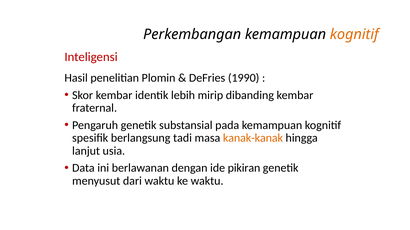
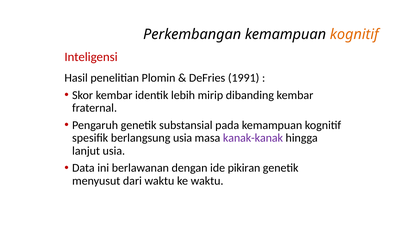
1990: 1990 -> 1991
berlangsung tadi: tadi -> usia
kanak-kanak colour: orange -> purple
